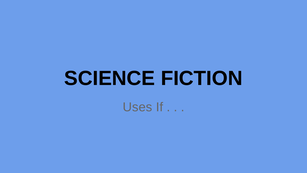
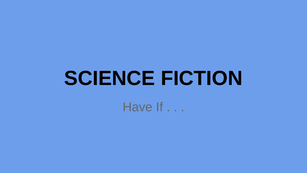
Uses: Uses -> Have
